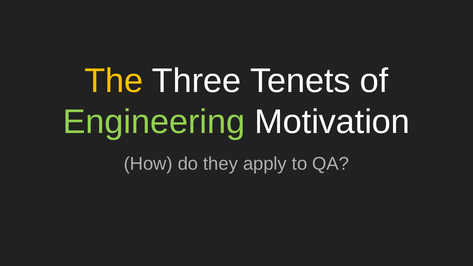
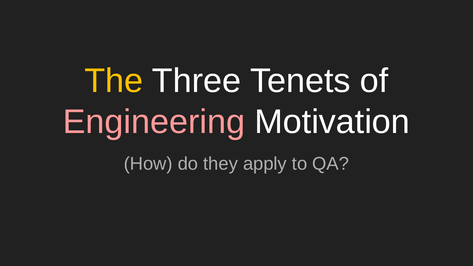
Engineering colour: light green -> pink
